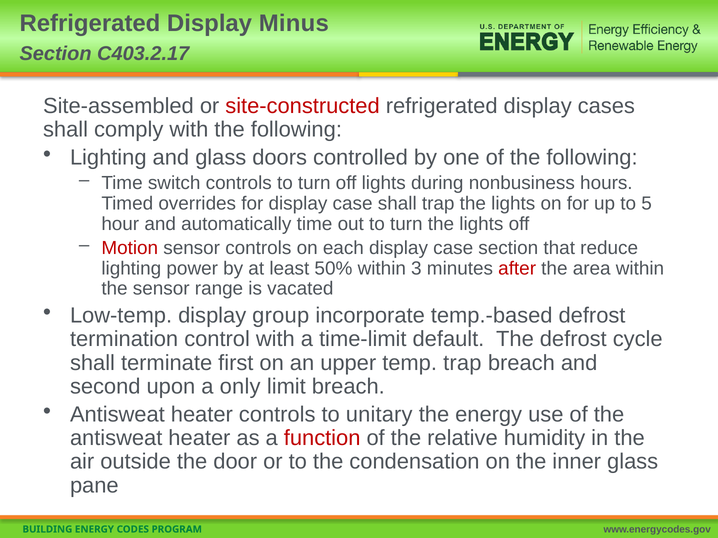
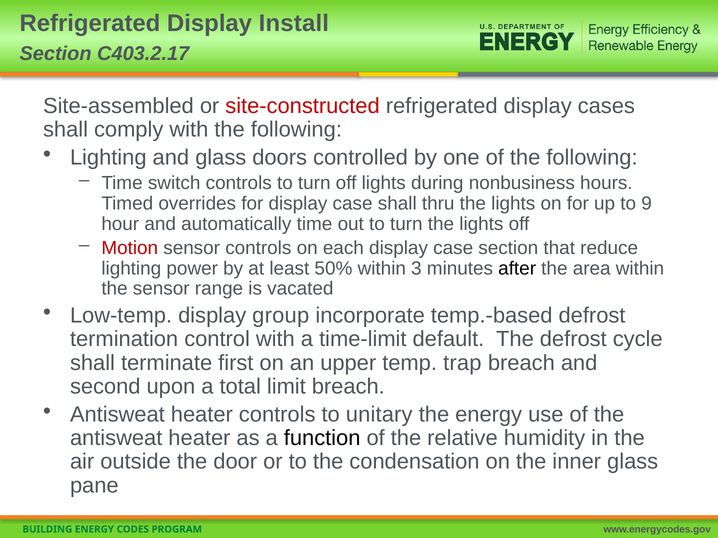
Minus: Minus -> Install
shall trap: trap -> thru
5: 5 -> 9
after colour: red -> black
only: only -> total
function colour: red -> black
